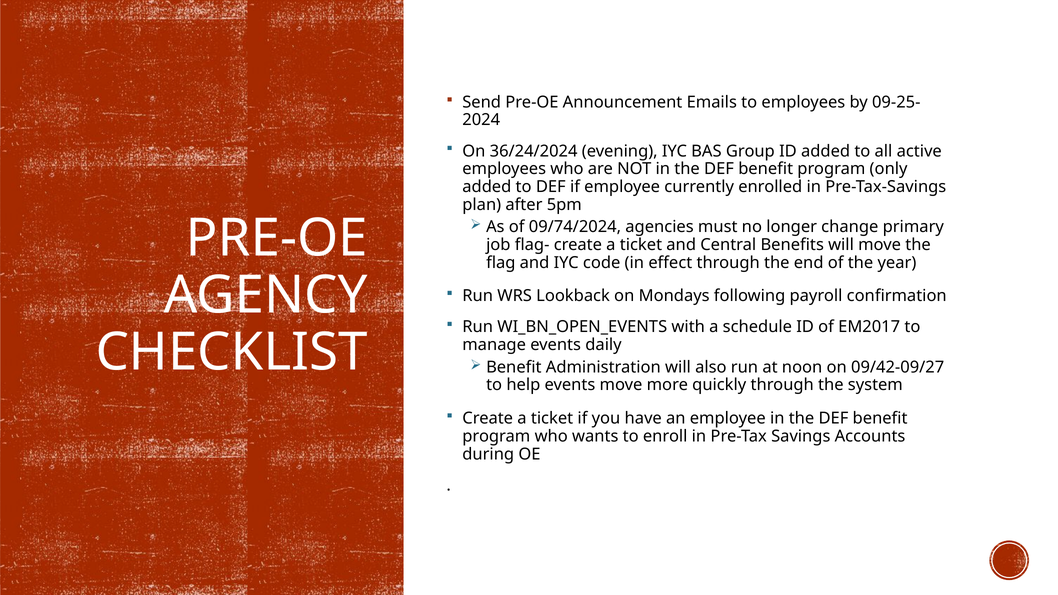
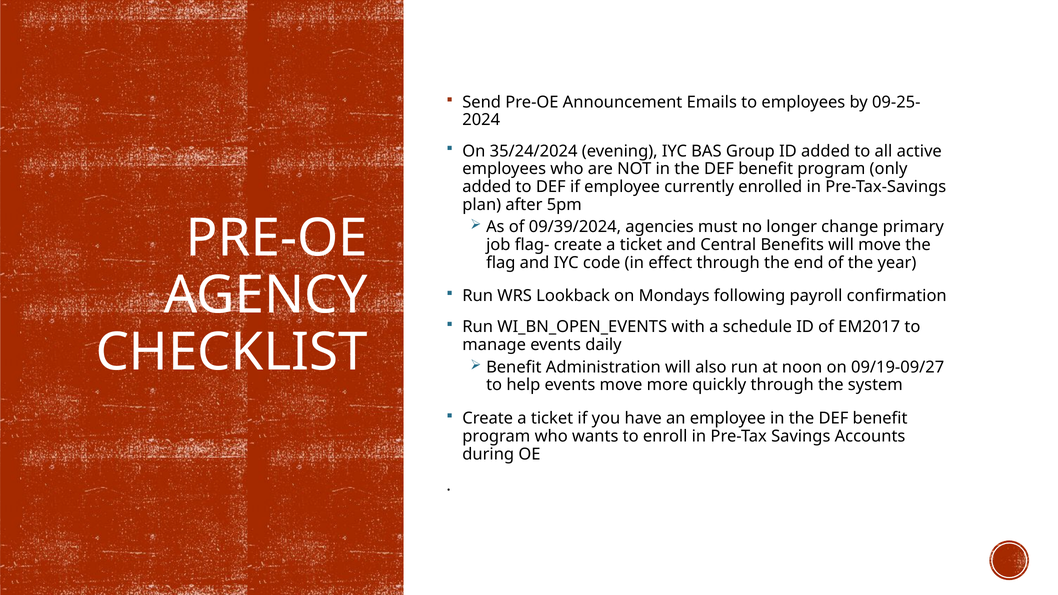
36/24/2024: 36/24/2024 -> 35/24/2024
09/74/2024: 09/74/2024 -> 09/39/2024
09/42-09/27: 09/42-09/27 -> 09/19-09/27
